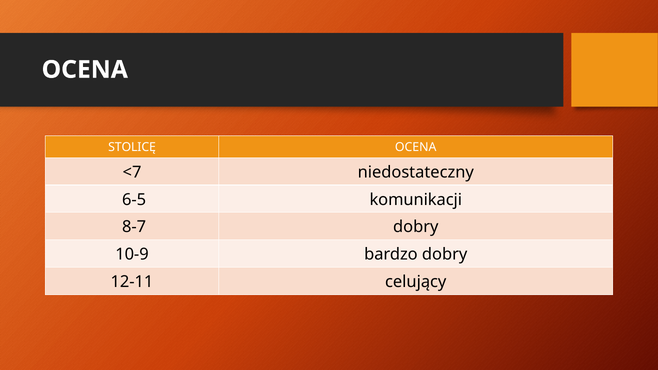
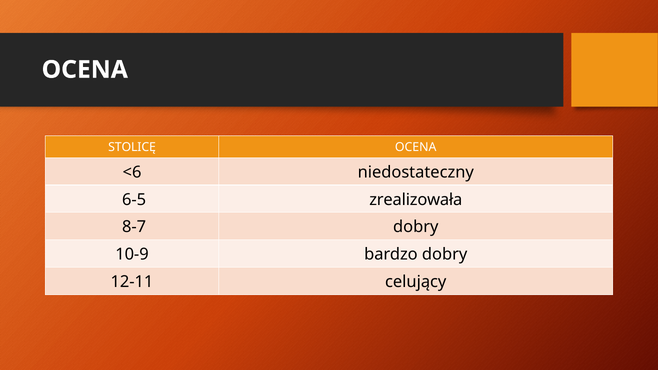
<7: <7 -> <6
komunikacji: komunikacji -> zrealizowała
